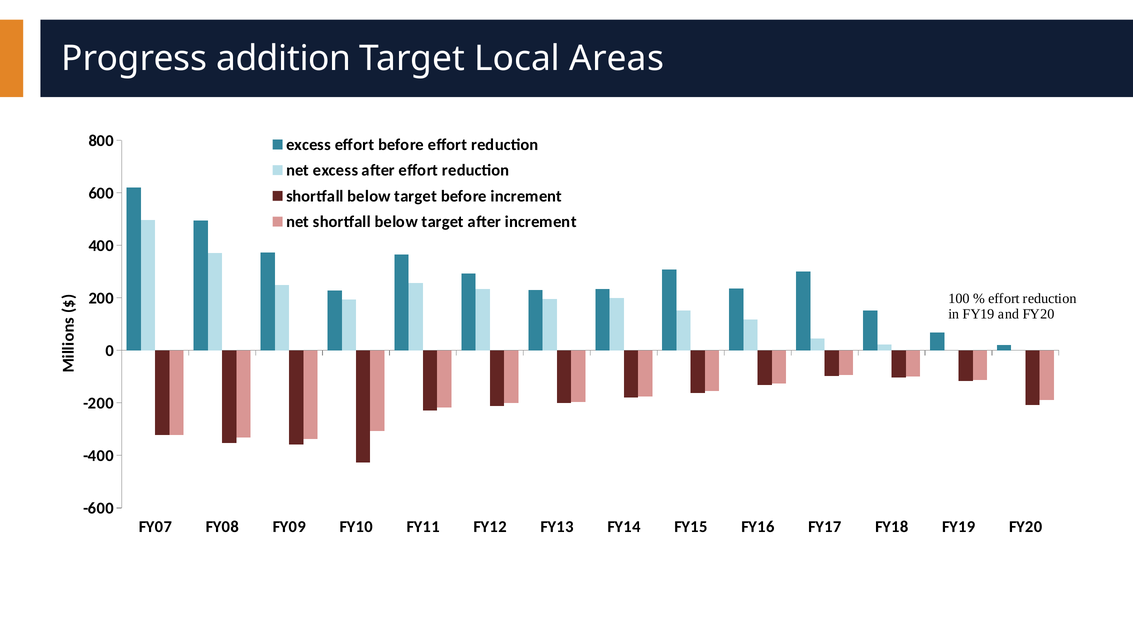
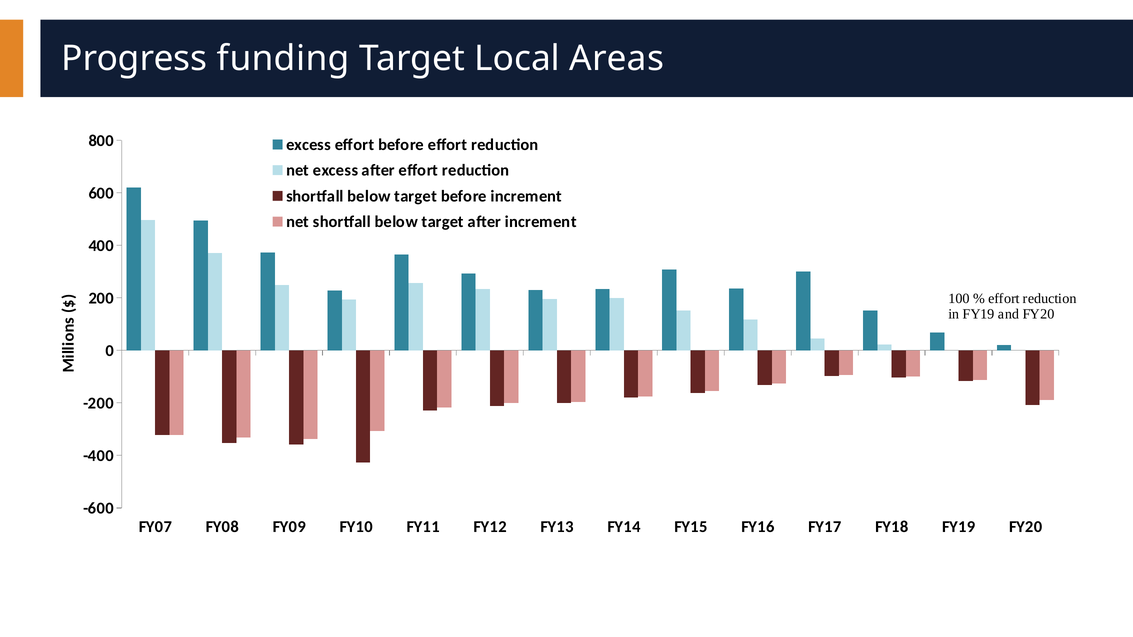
addition: addition -> funding
